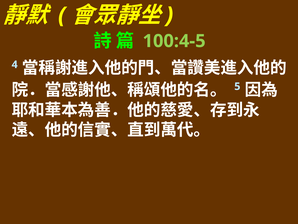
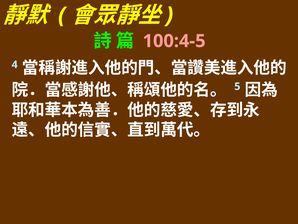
100:4-5 colour: light green -> pink
